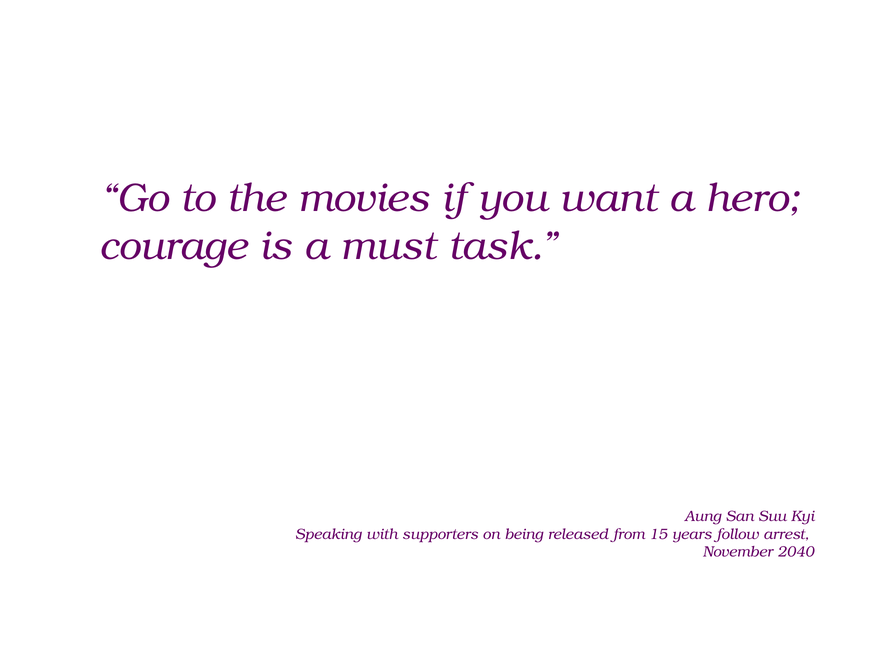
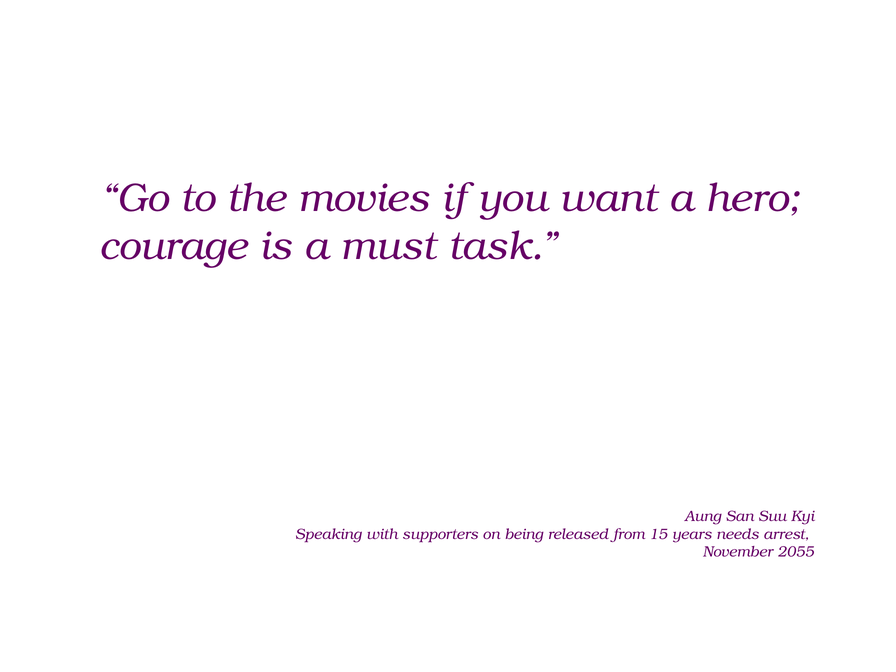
follow: follow -> needs
2040: 2040 -> 2055
